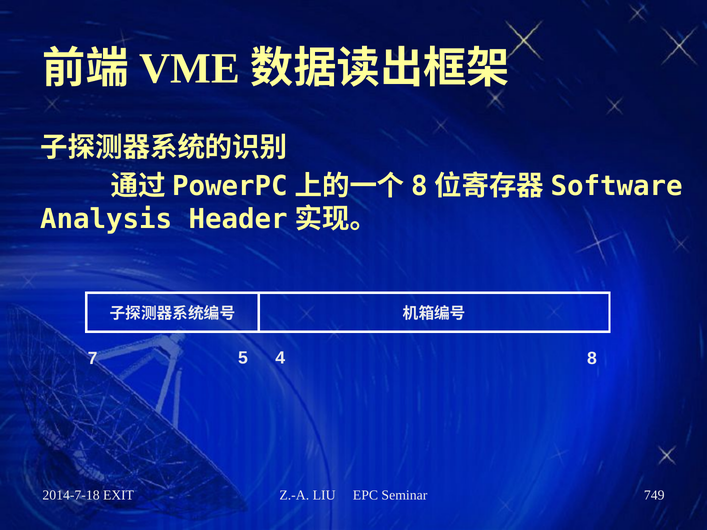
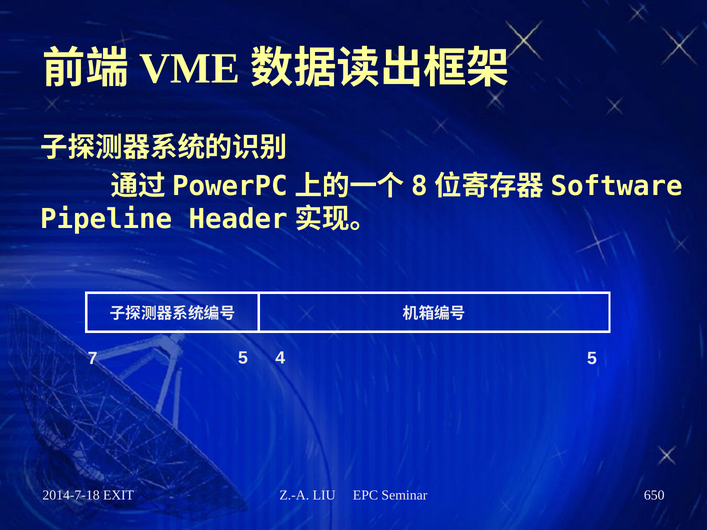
Analysis: Analysis -> Pipeline
7 8: 8 -> 5
749: 749 -> 650
